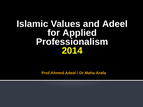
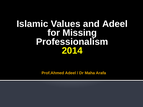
Applied: Applied -> Missing
